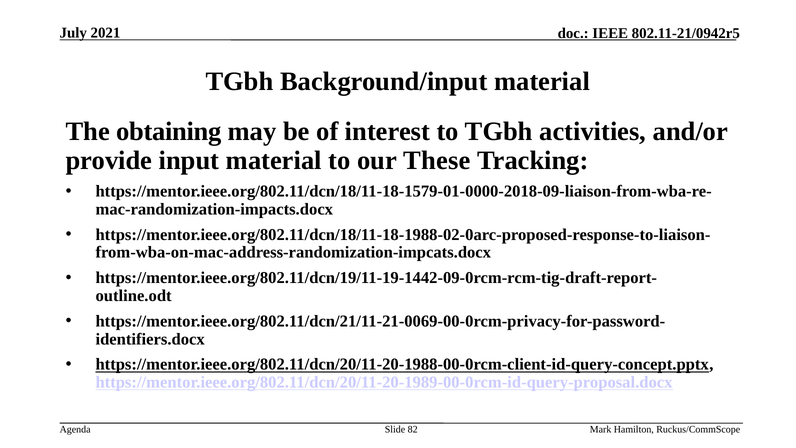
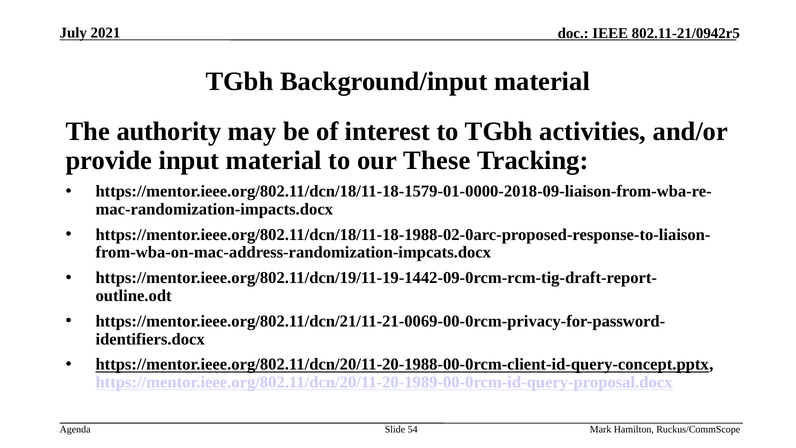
obtaining: obtaining -> authority
82: 82 -> 54
